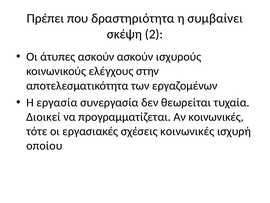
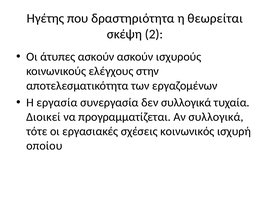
Πρέπει: Πρέπει -> Ηγέτης
συμβαίνει: συμβαίνει -> θεωρείται
δεν θεωρείται: θεωρείται -> συλλογικά
Αν κοινωνικές: κοινωνικές -> συλλογικά
σχέσεις κοινωνικές: κοινωνικές -> κοινωνικός
